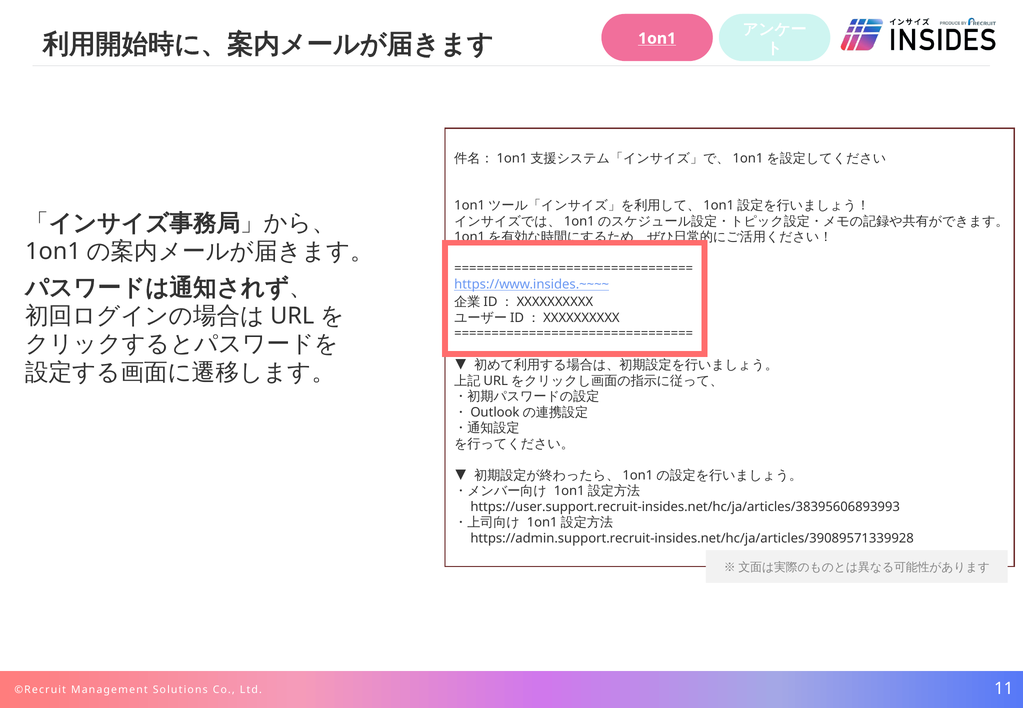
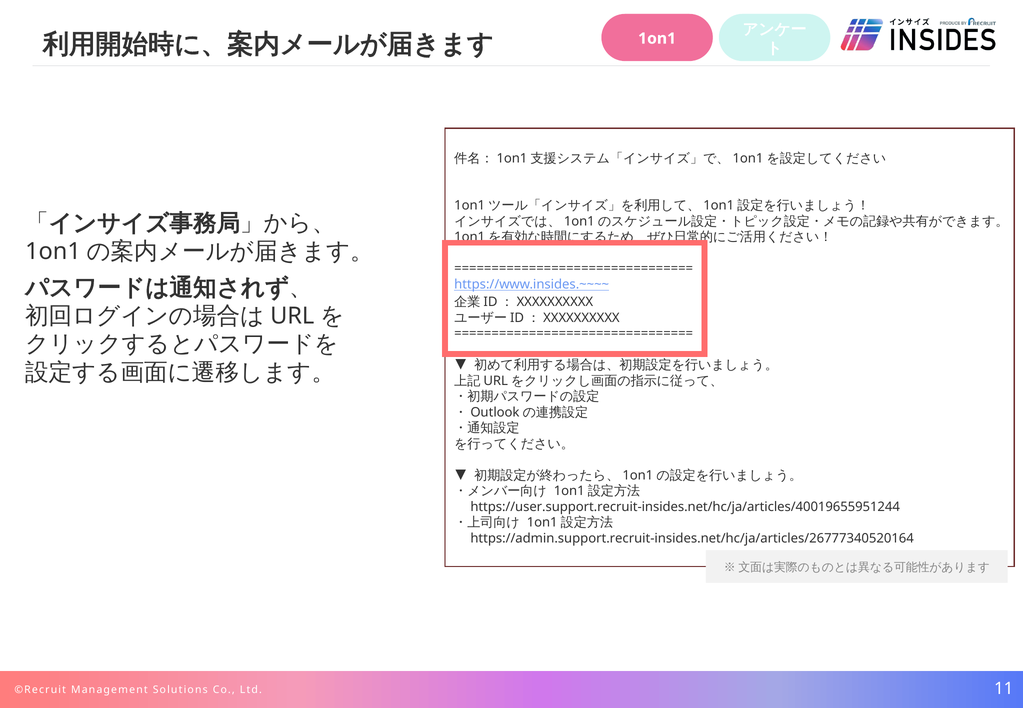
1on1 underline: present -> none
https://user.support.recruit-insides.net/hc/ja/articles/38395606893993: https://user.support.recruit-insides.net/hc/ja/articles/38395606893993 -> https://user.support.recruit-insides.net/hc/ja/articles/40019655951244
https://admin.support.recruit-insides.net/hc/ja/articles/39089571339928: https://admin.support.recruit-insides.net/hc/ja/articles/39089571339928 -> https://admin.support.recruit-insides.net/hc/ja/articles/26777340520164
